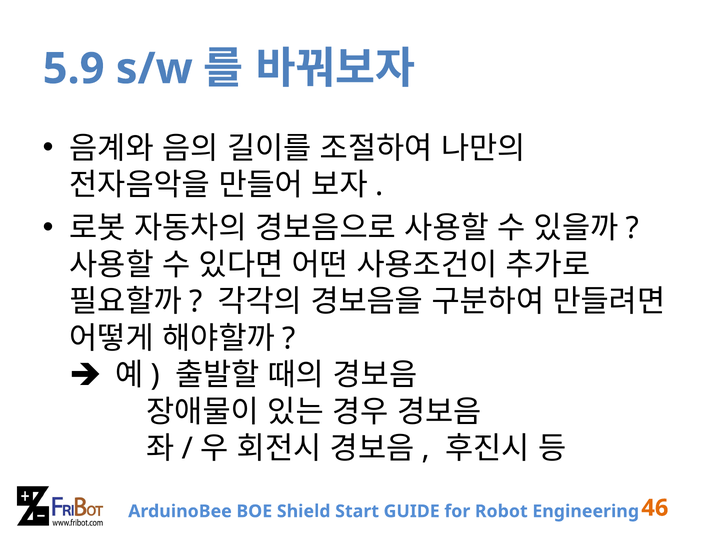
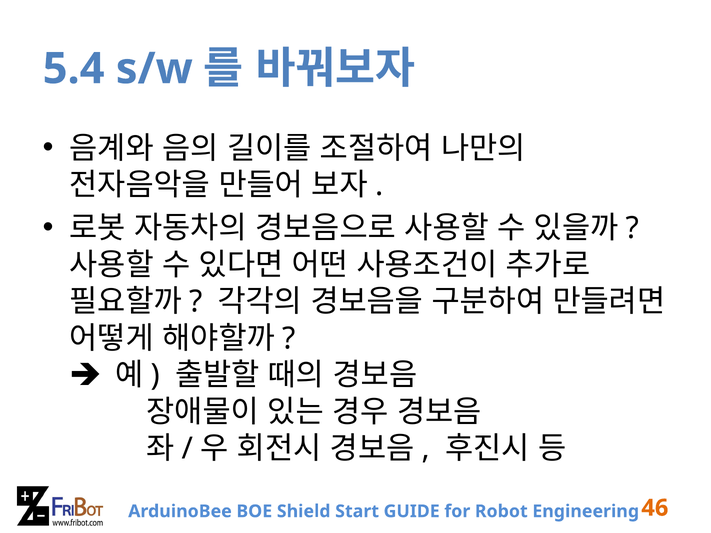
5.9: 5.9 -> 5.4
